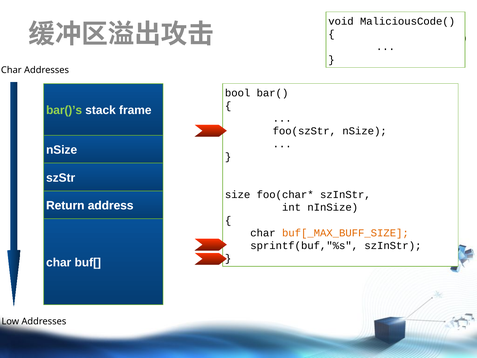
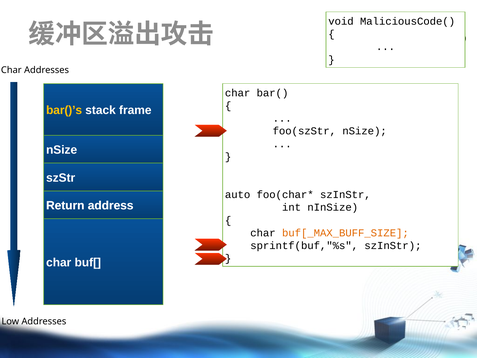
bool at (238, 93): bool -> char
bar()’s colour: light green -> yellow
size: size -> auto
